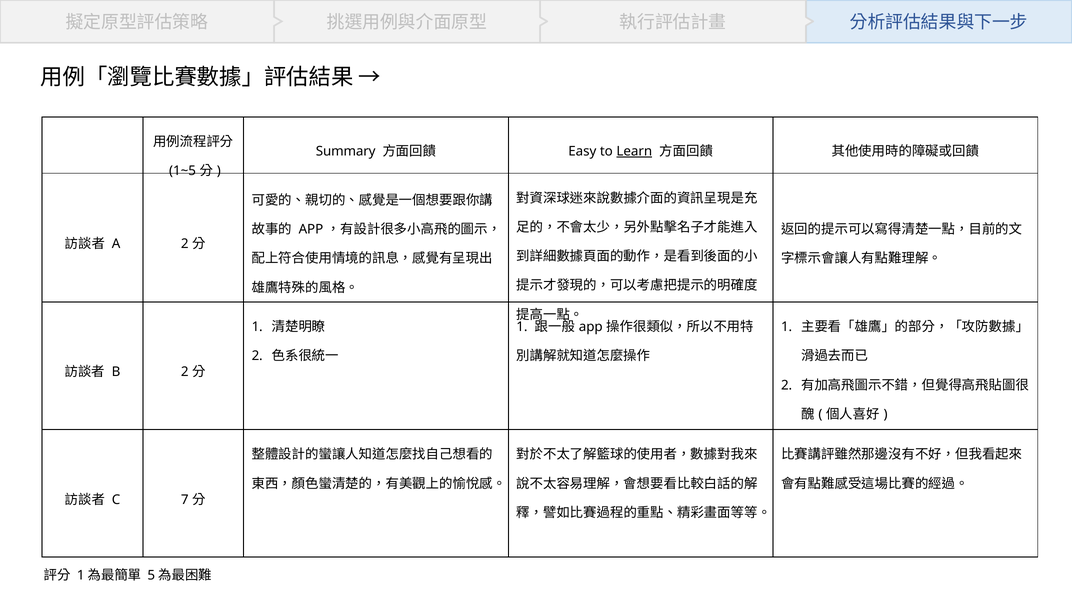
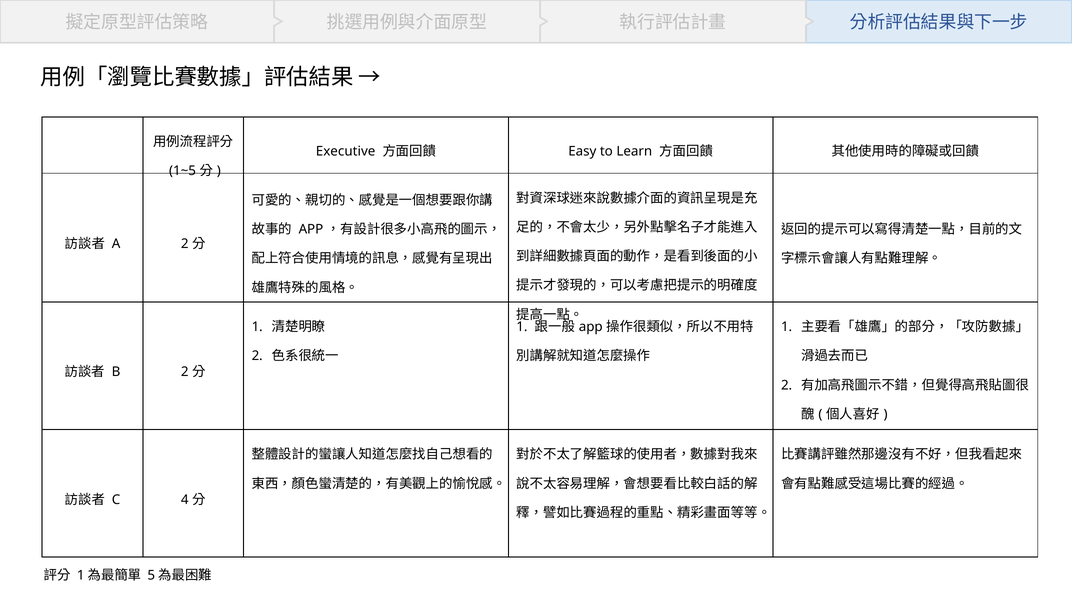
Summary: Summary -> Executive
Learn underline: present -> none
7: 7 -> 4
